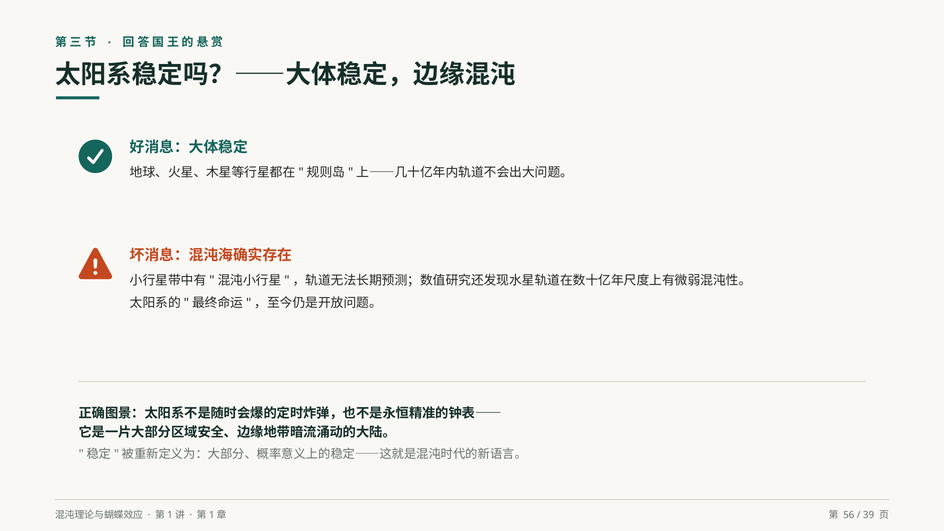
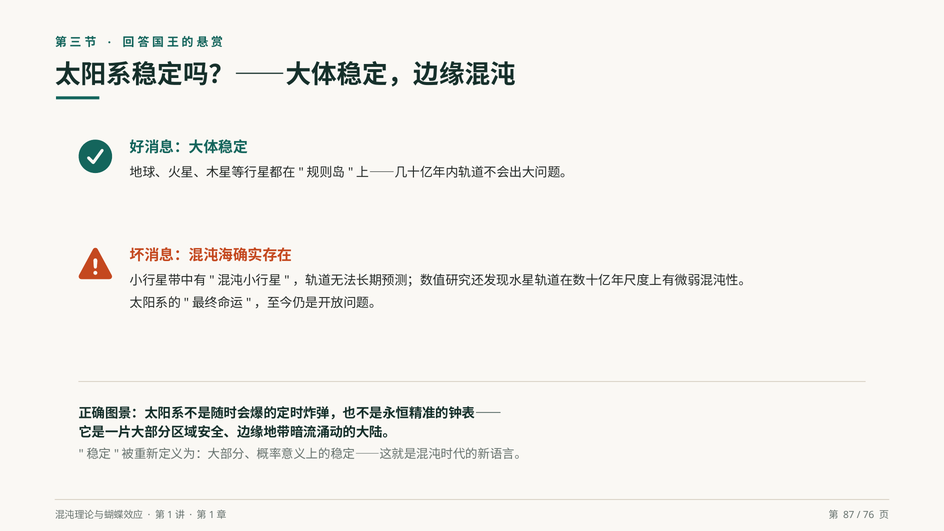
56: 56 -> 87
39: 39 -> 76
